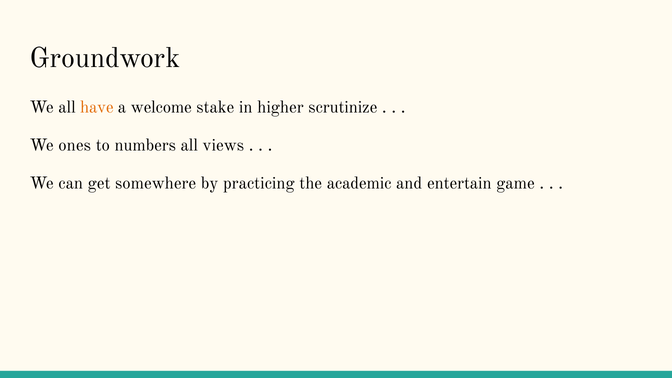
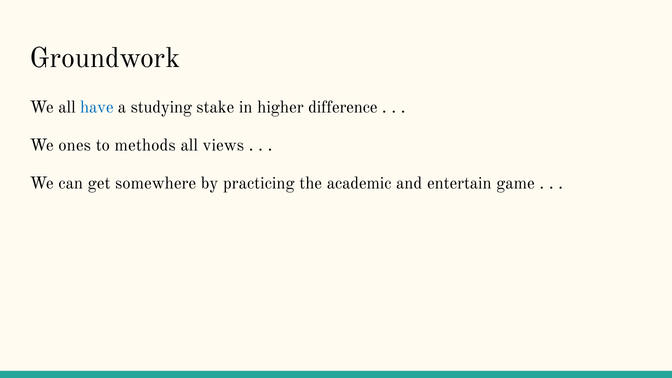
have colour: orange -> blue
welcome: welcome -> studying
scrutinize: scrutinize -> difference
numbers: numbers -> methods
